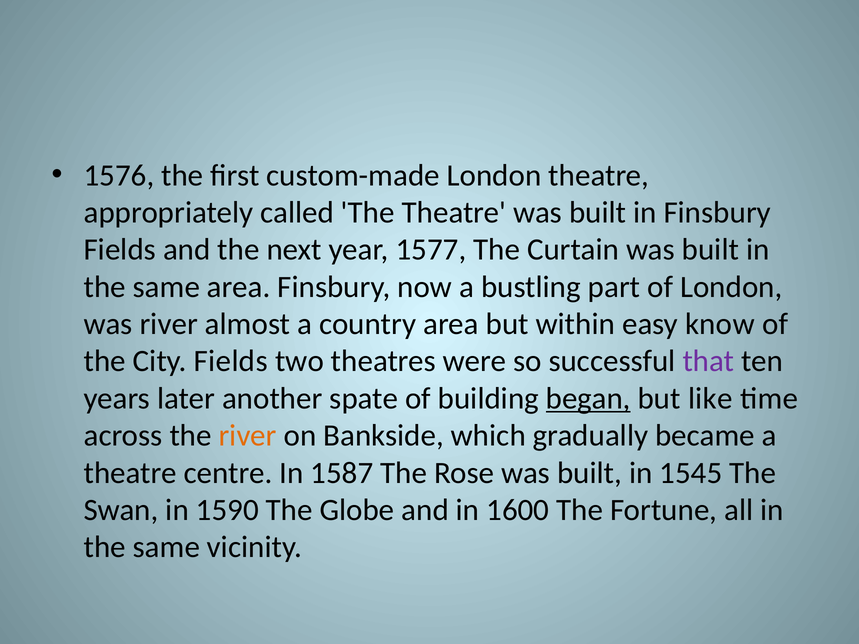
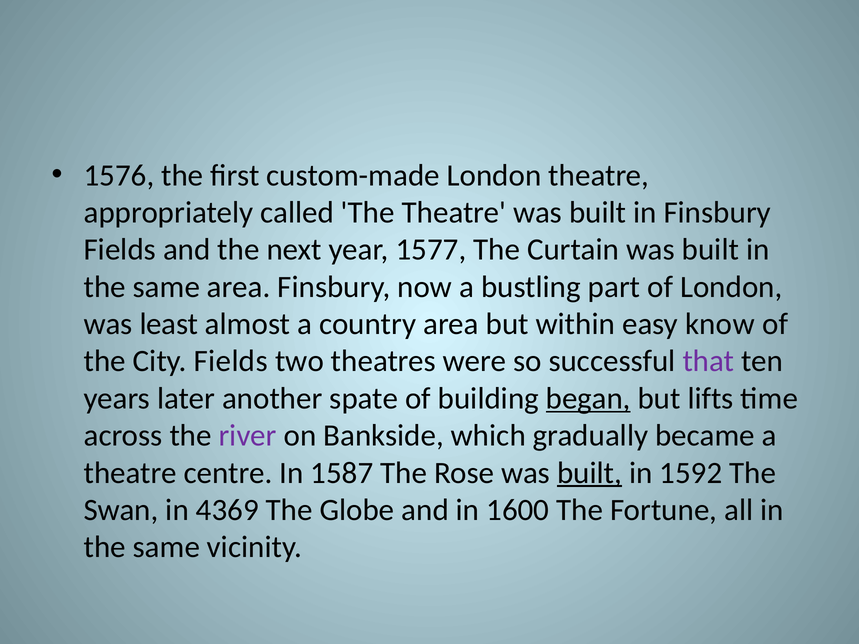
was river: river -> least
like: like -> lifts
river at (248, 436) colour: orange -> purple
built at (590, 473) underline: none -> present
1545: 1545 -> 1592
1590: 1590 -> 4369
